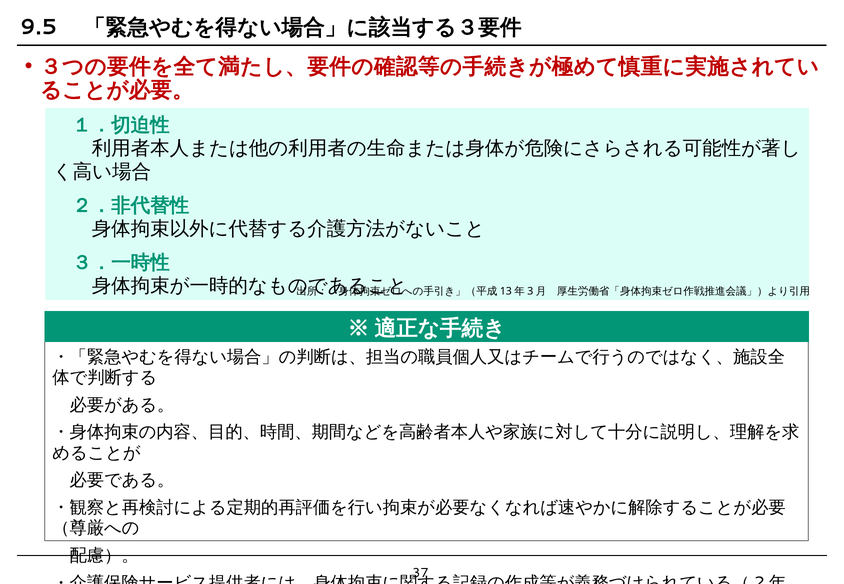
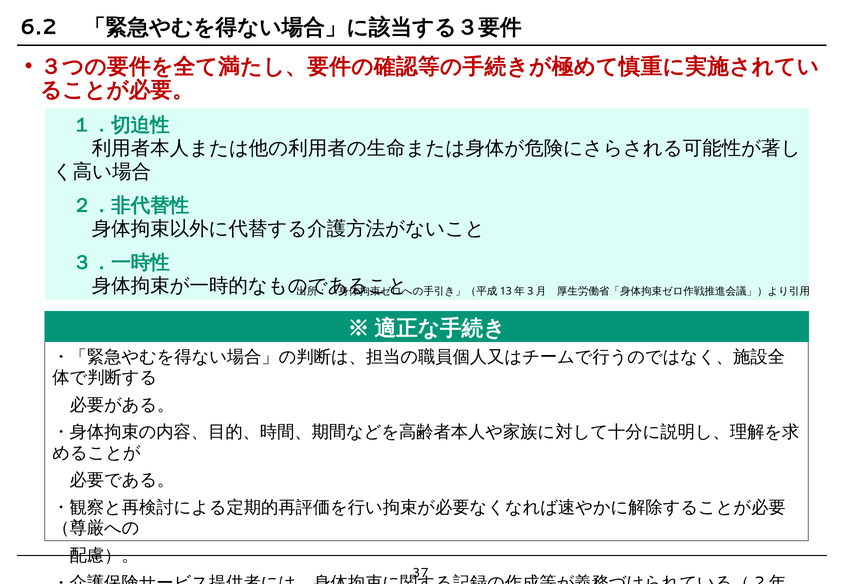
9.5: 9.5 -> 6.2
